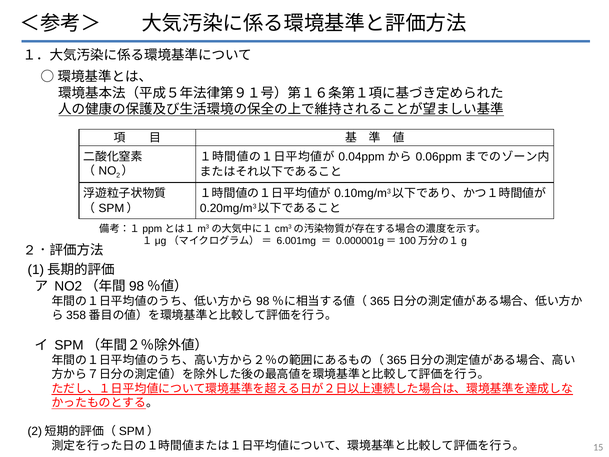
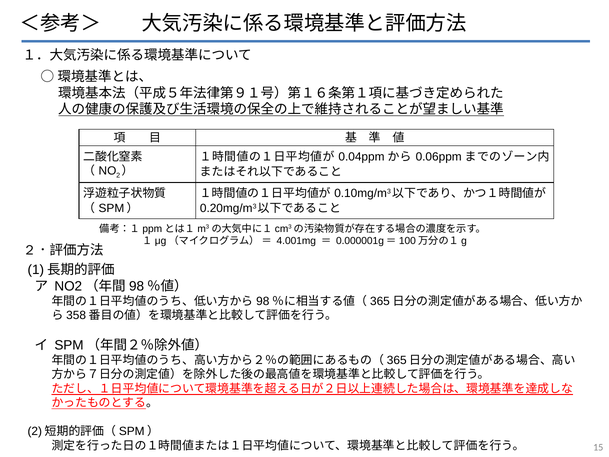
6.001mg: 6.001mg -> 4.001mg
